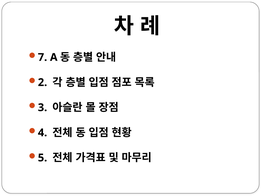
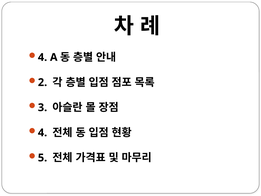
7 at (43, 57): 7 -> 4
